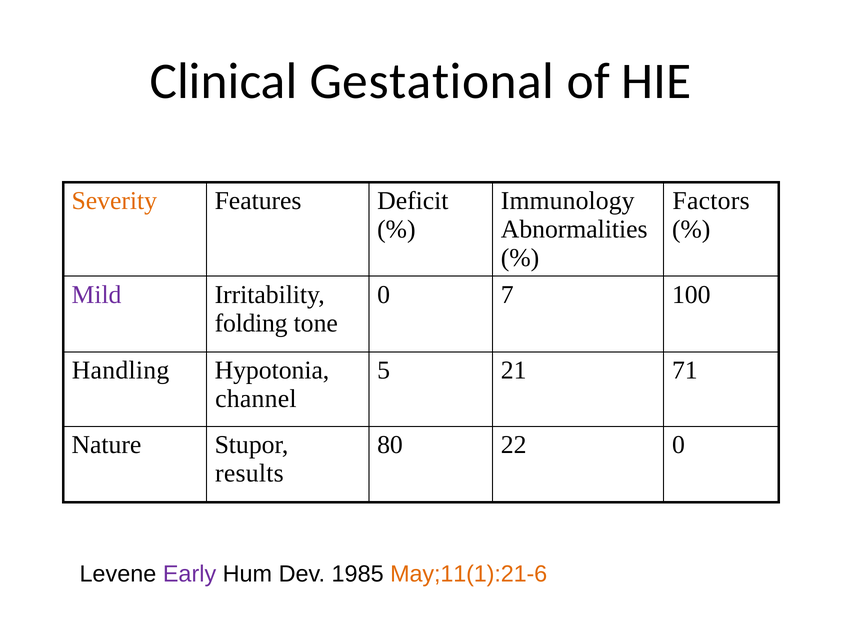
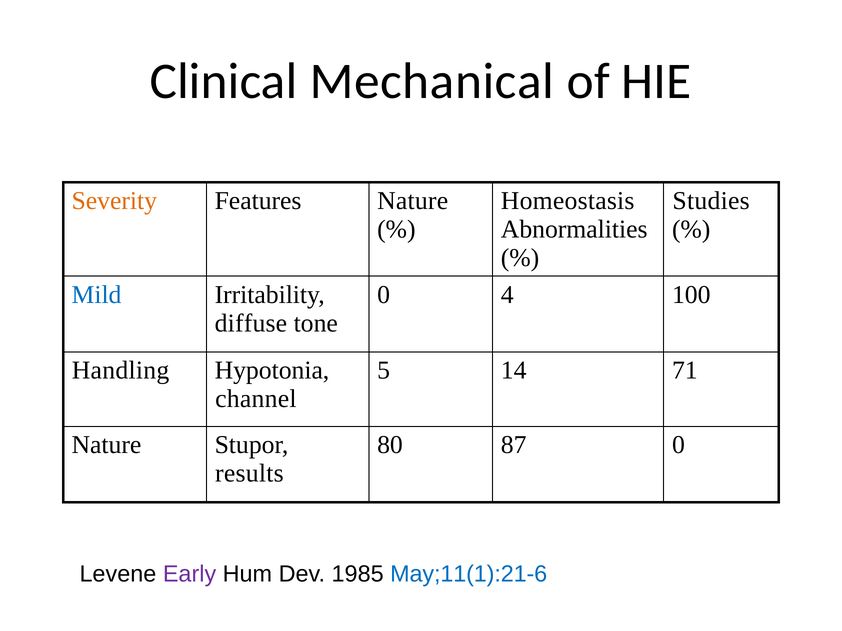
Gestational: Gestational -> Mechanical
Features Deficit: Deficit -> Nature
Immunology: Immunology -> Homeostasis
Factors: Factors -> Studies
Mild colour: purple -> blue
7: 7 -> 4
folding: folding -> diffuse
21: 21 -> 14
22: 22 -> 87
May;11(1):21-6 colour: orange -> blue
